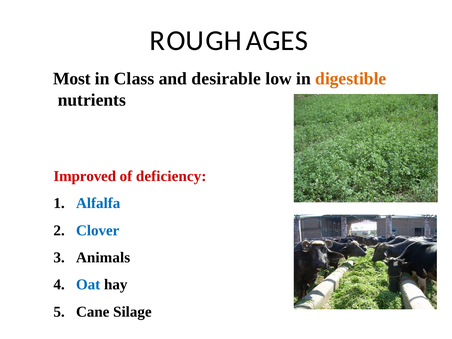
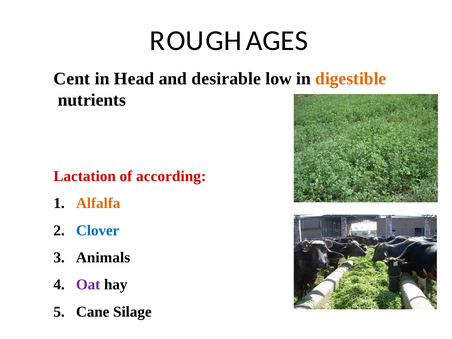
Most: Most -> Cent
Class: Class -> Head
Improved: Improved -> Lactation
deficiency: deficiency -> according
Alfalfa colour: blue -> orange
Oat colour: blue -> purple
